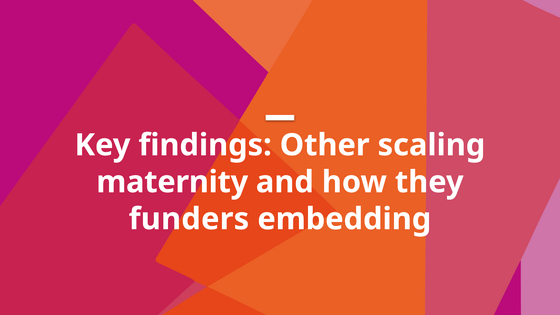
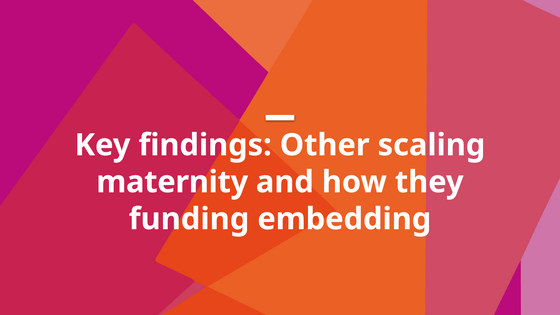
funders: funders -> funding
